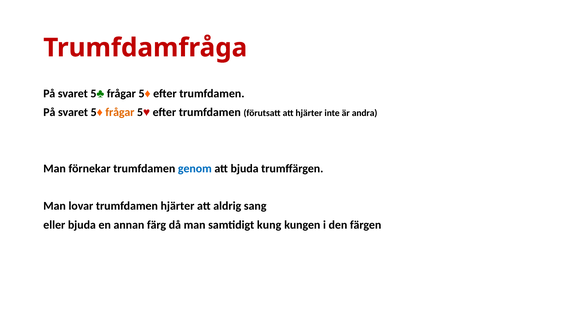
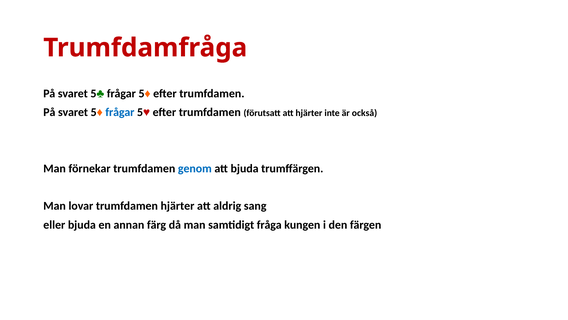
frågar at (120, 112) colour: orange -> blue
andra: andra -> också
kung: kung -> fråga
